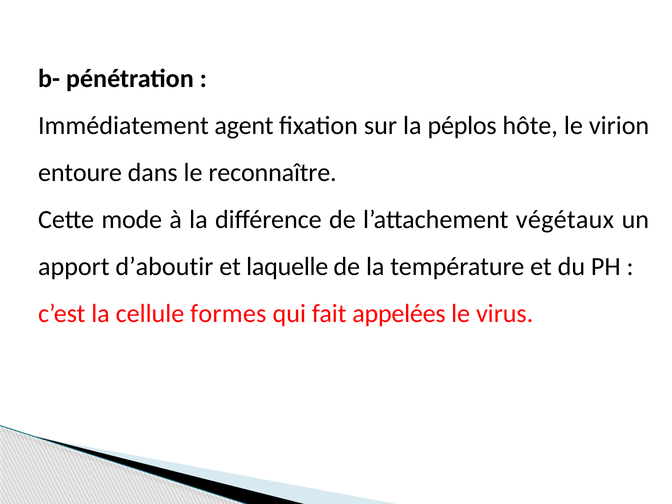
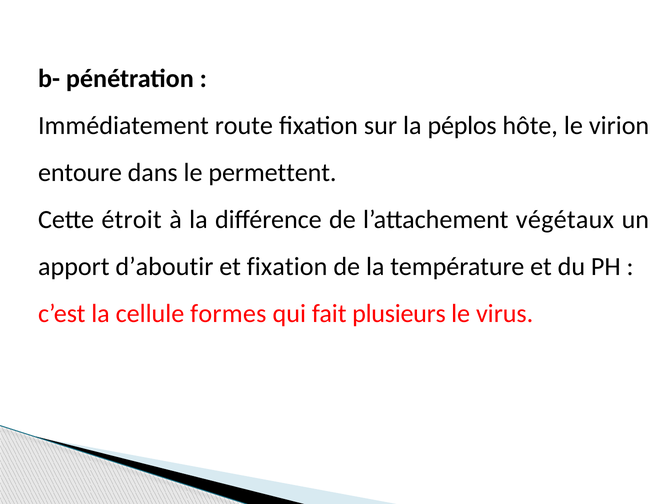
agent: agent -> route
reconnaître: reconnaître -> permettent
mode: mode -> étroit
et laquelle: laquelle -> fixation
appelées: appelées -> plusieurs
